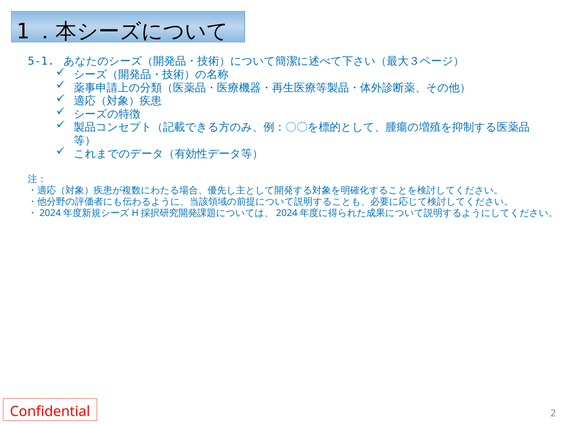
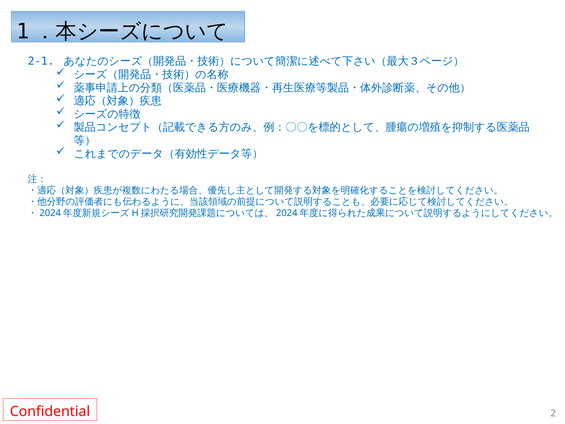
5-1: 5-1 -> 2-1
